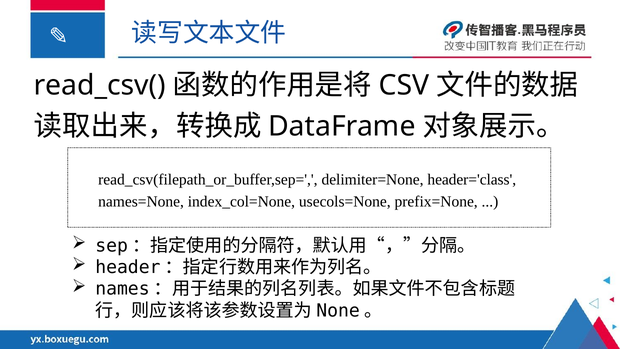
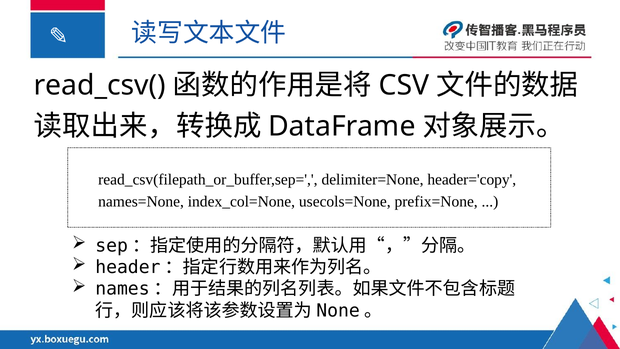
header='class: header='class -> header='copy
